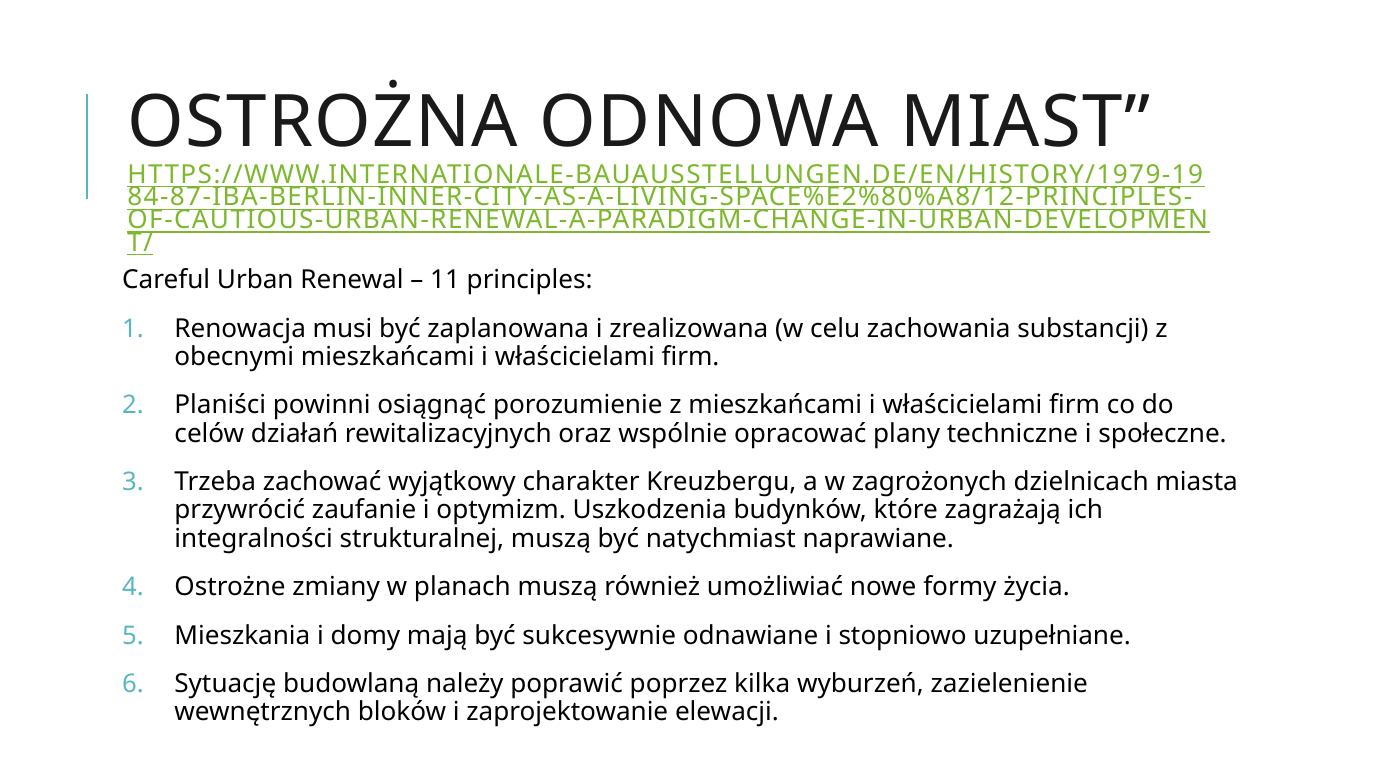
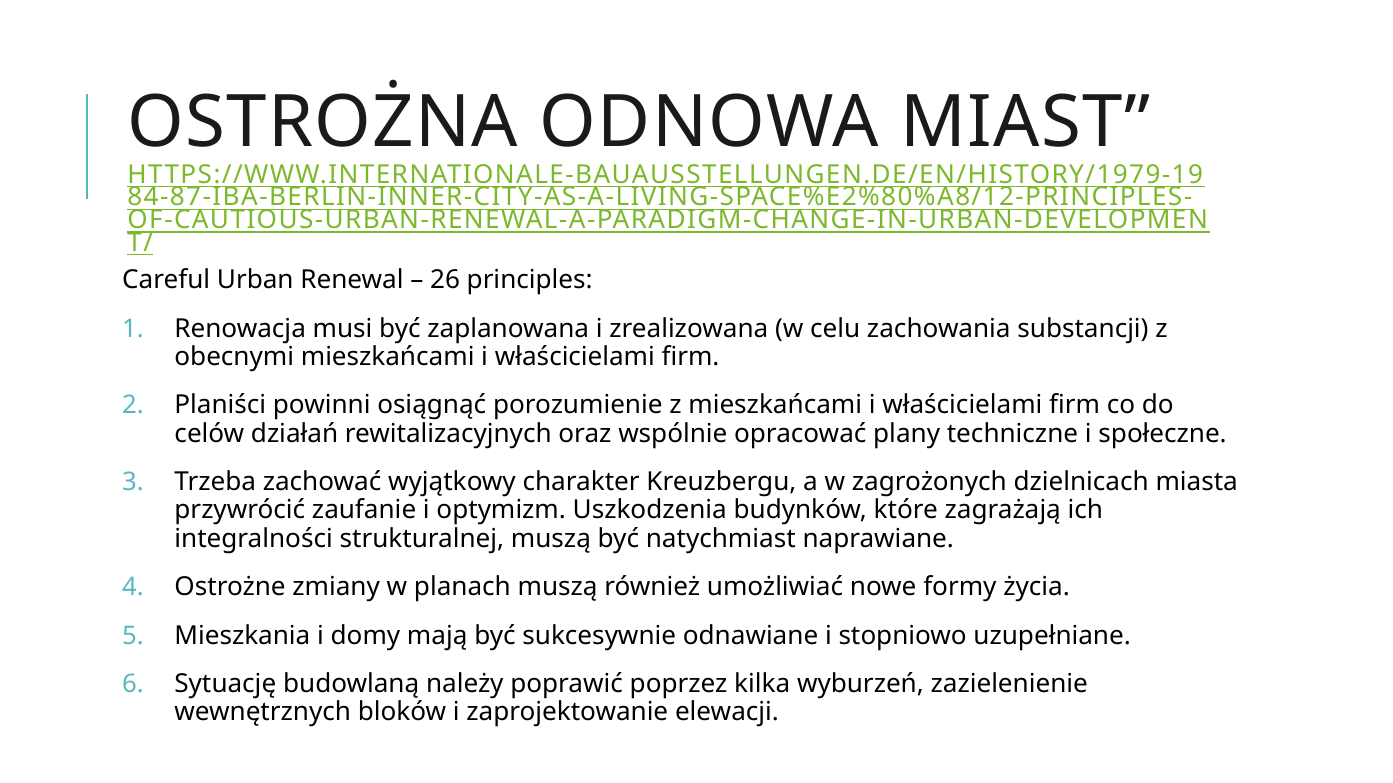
11: 11 -> 26
